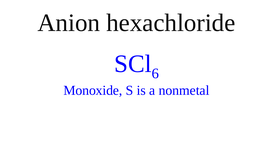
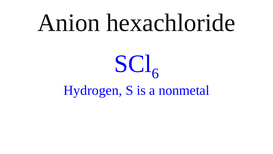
Monoxide: Monoxide -> Hydrogen
